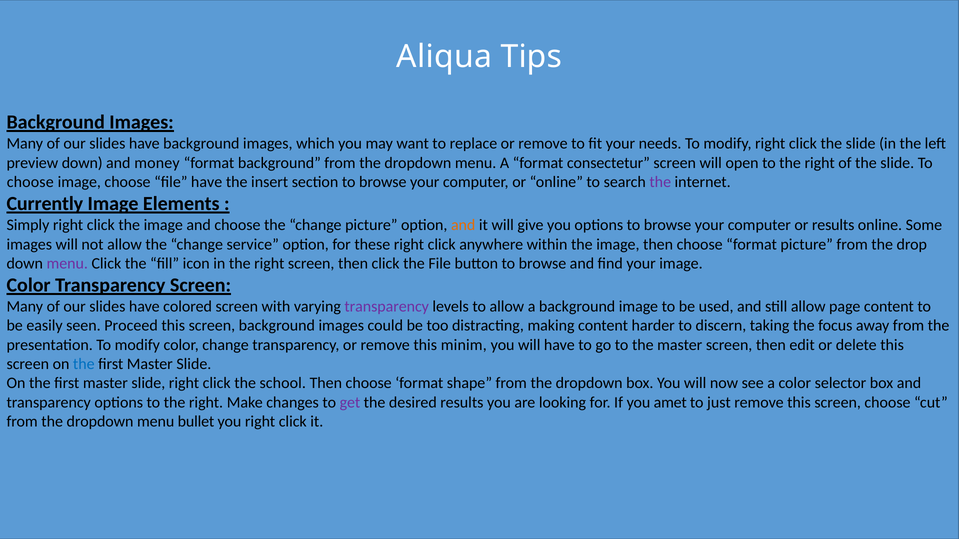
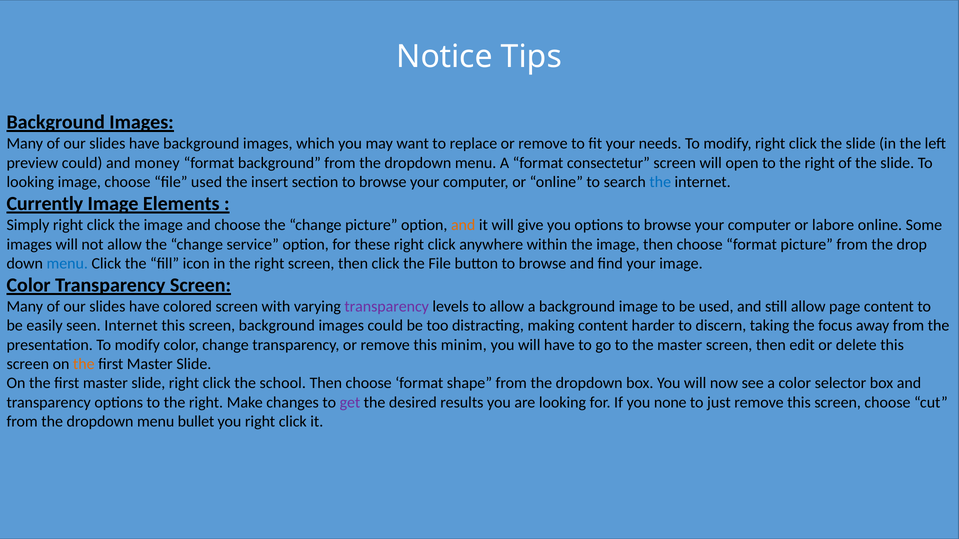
Aliqua: Aliqua -> Notice
preview down: down -> could
choose at (30, 182): choose -> looking
file have: have -> used
the at (660, 182) colour: purple -> blue
or results: results -> labore
menu at (67, 264) colour: purple -> blue
seen Proceed: Proceed -> Internet
the at (84, 364) colour: blue -> orange
amet: amet -> none
